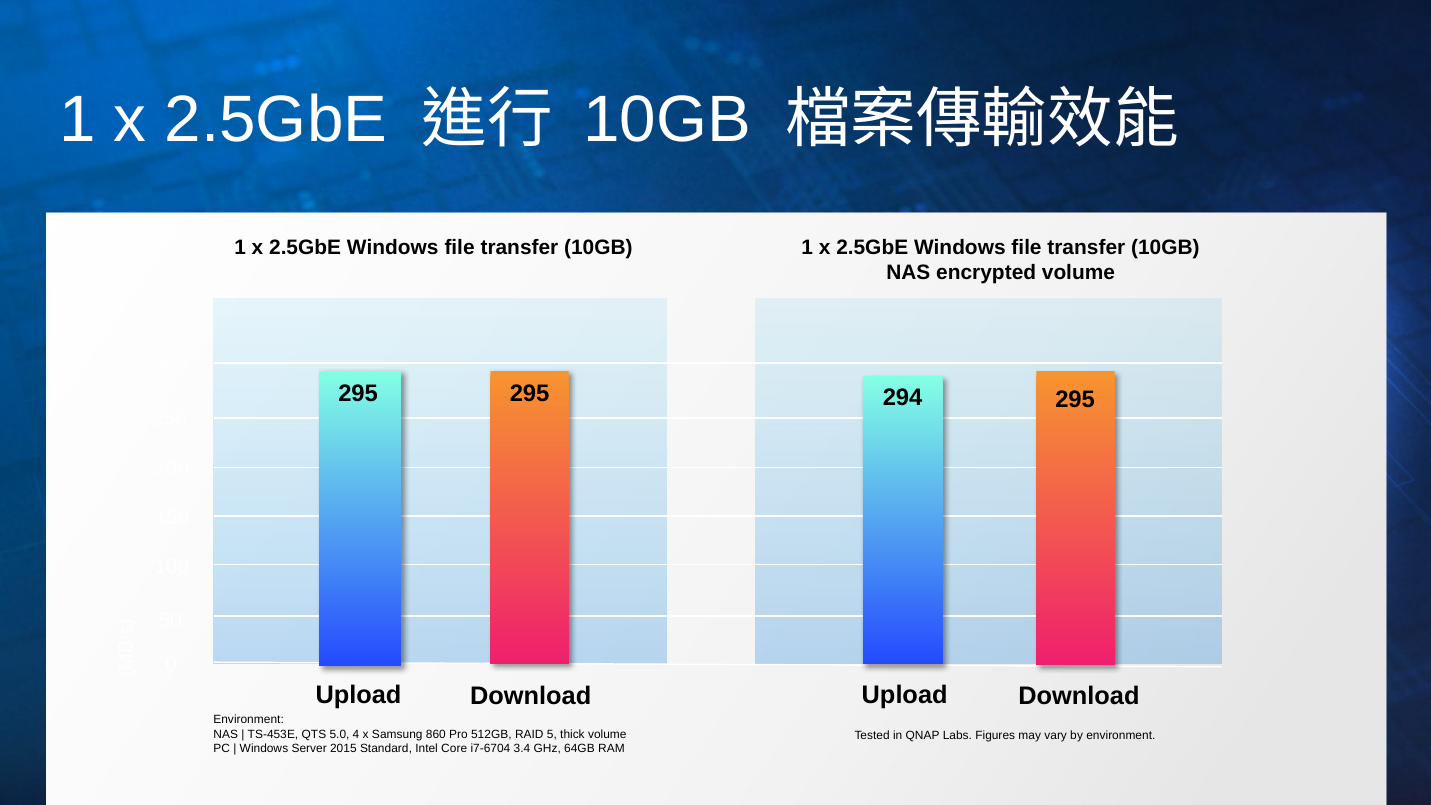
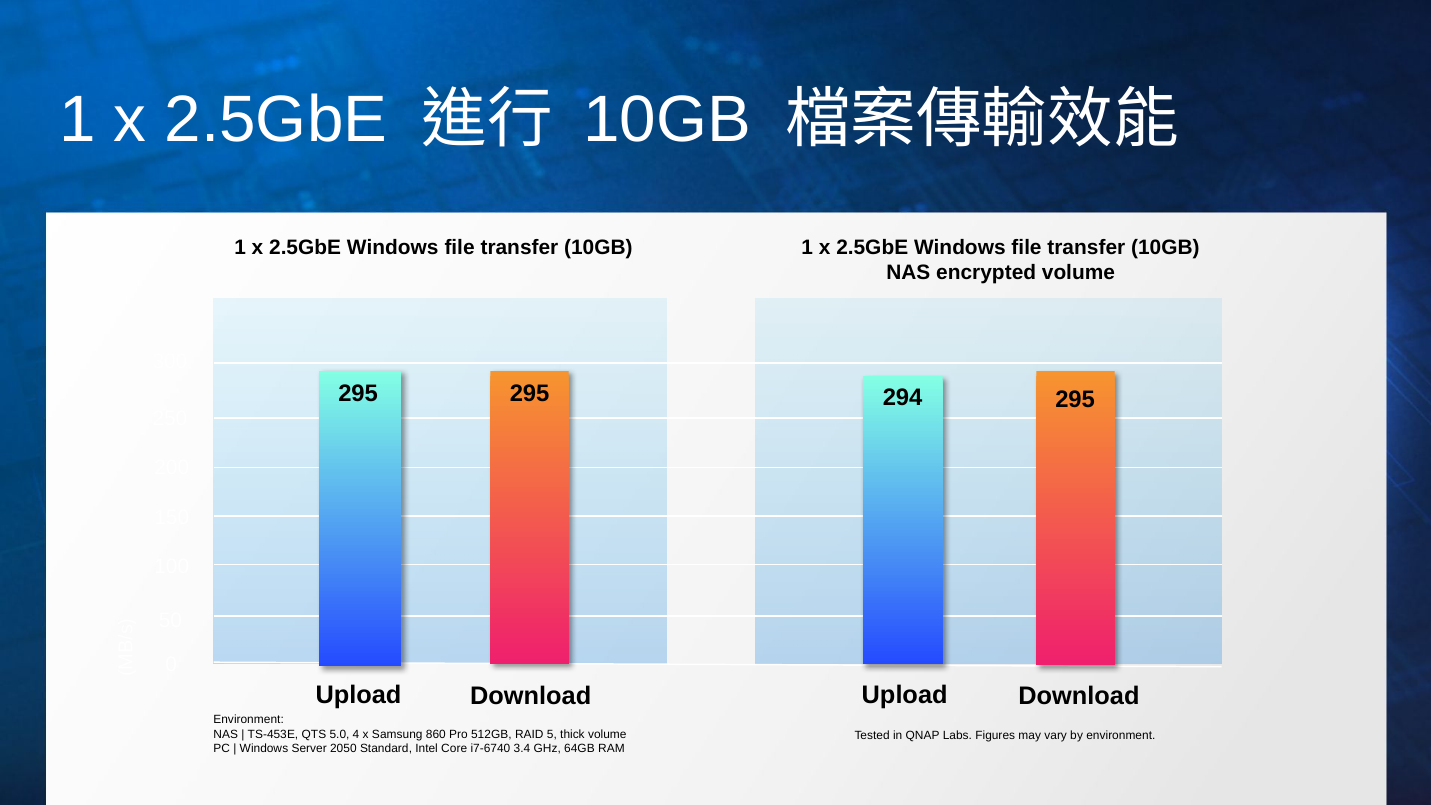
2015: 2015 -> 2050
i7-6704: i7-6704 -> i7-6740
